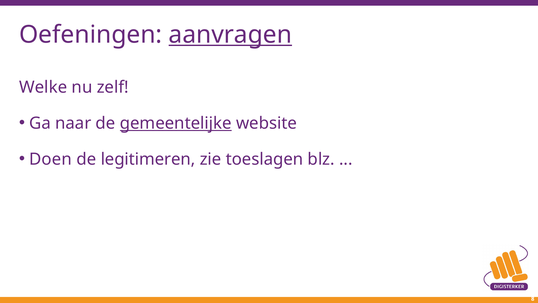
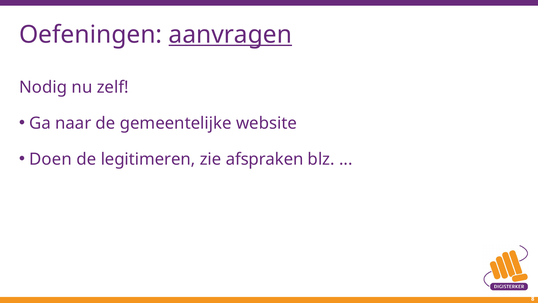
Welke: Welke -> Nodig
gemeentelijke underline: present -> none
toeslagen: toeslagen -> afspraken
